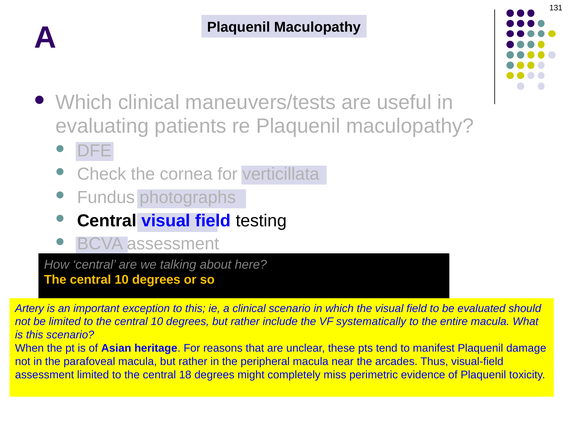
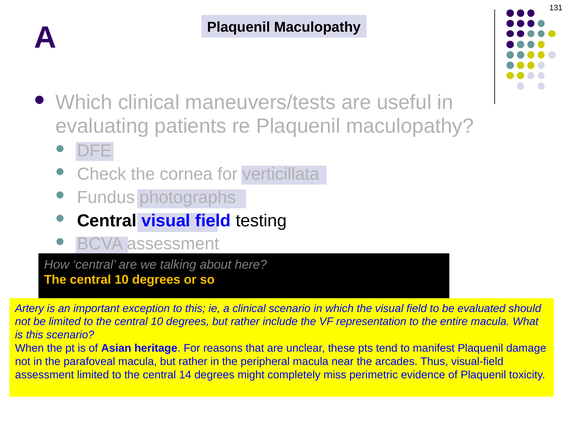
systematically: systematically -> representation
18: 18 -> 14
